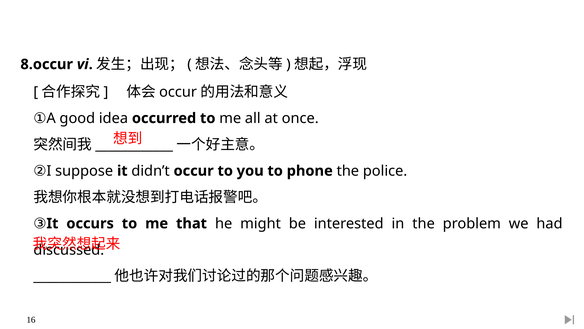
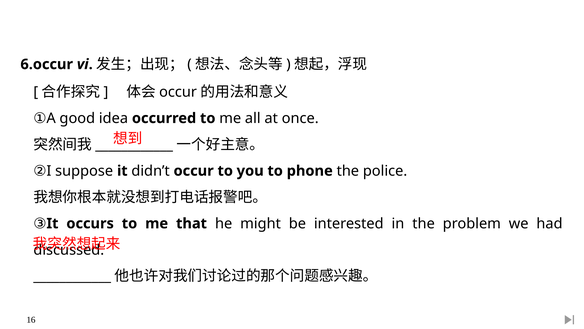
8.occur: 8.occur -> 6.occur
